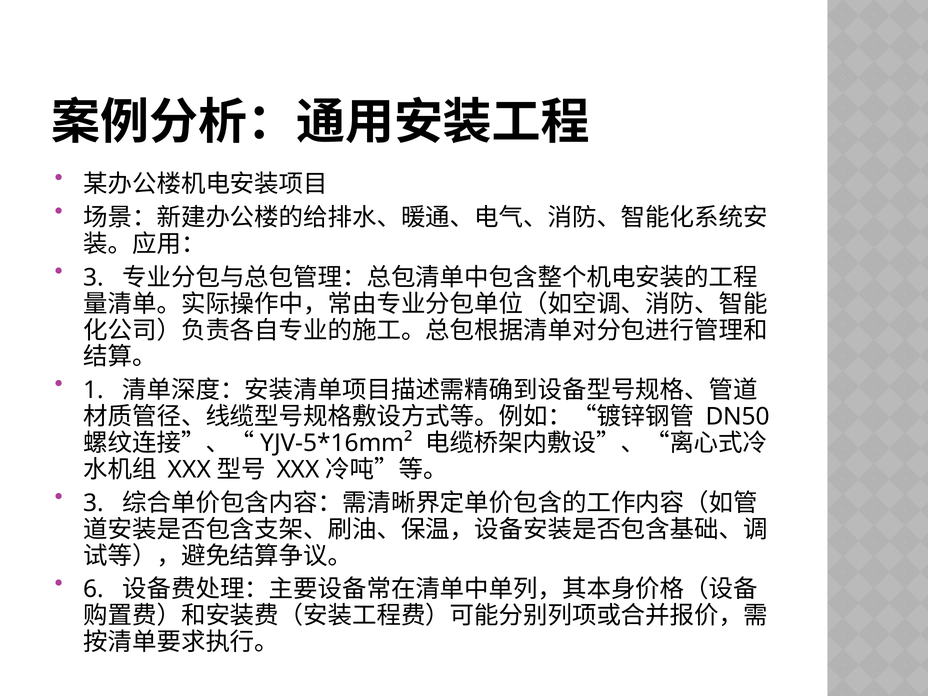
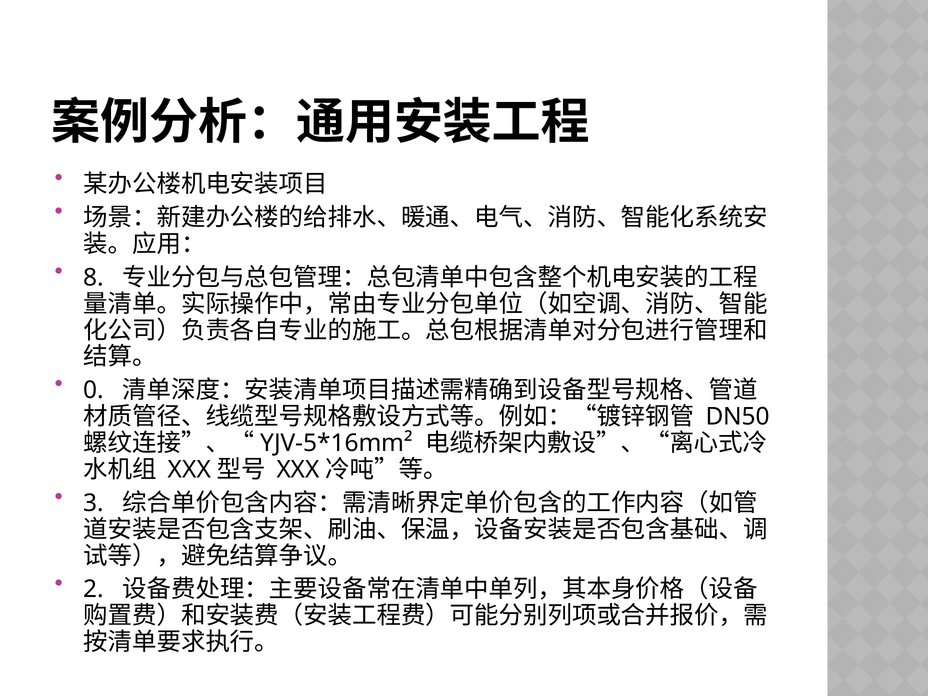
3 at (94, 278): 3 -> 8
1: 1 -> 0
6: 6 -> 2
